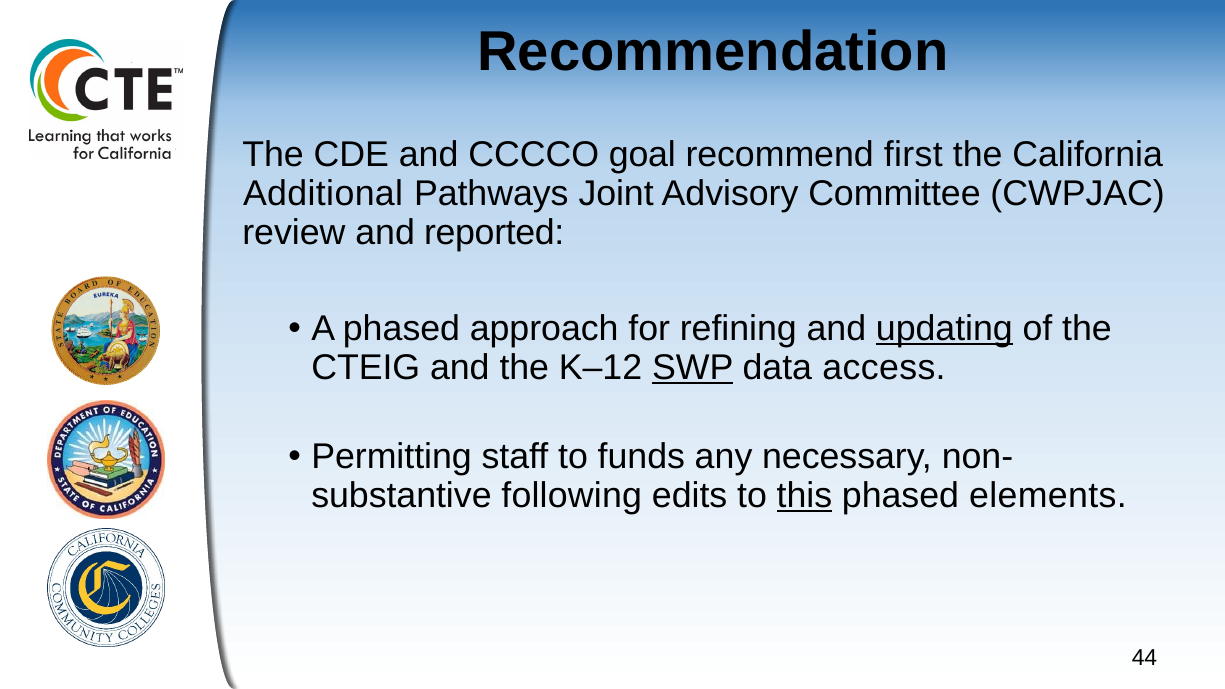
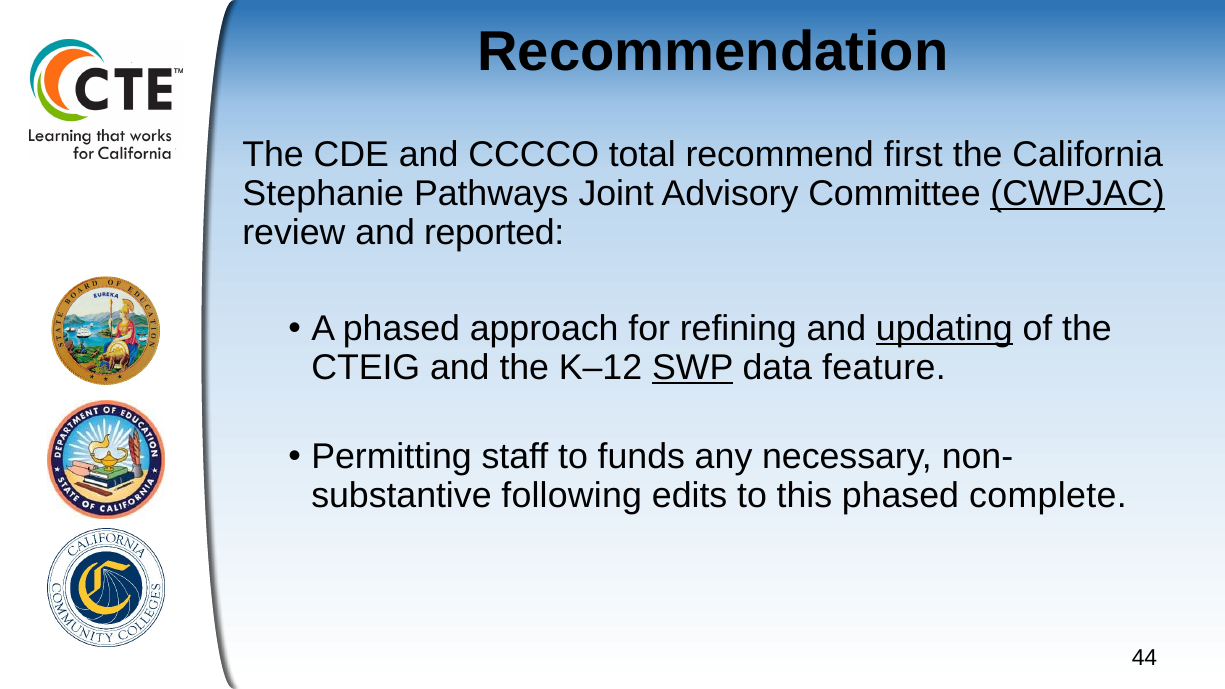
goal: goal -> total
Additional: Additional -> Stephanie
CWPJAC underline: none -> present
access: access -> feature
this underline: present -> none
elements: elements -> complete
